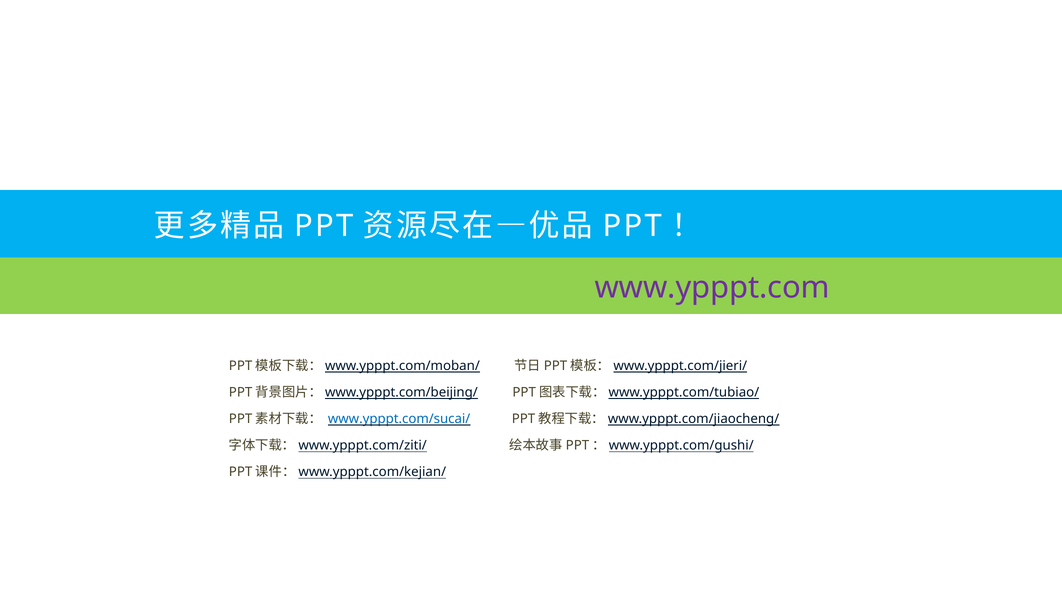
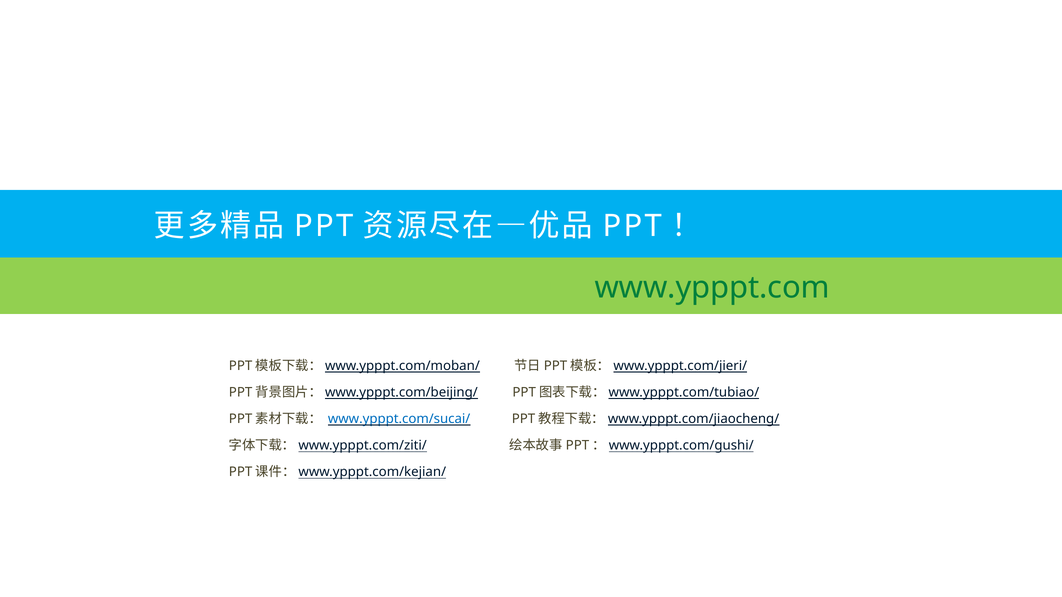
www.ypppt.com colour: purple -> green
